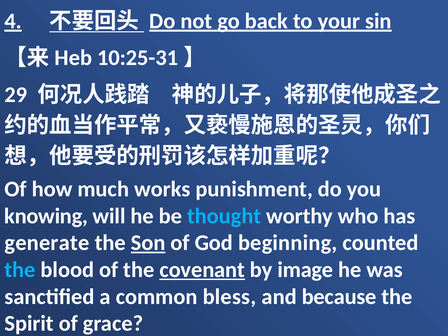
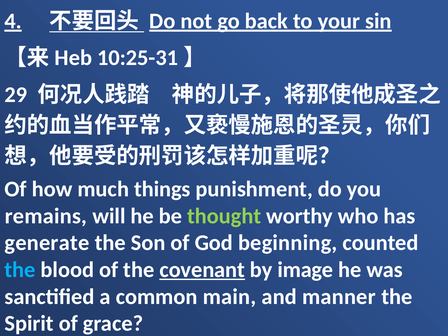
works: works -> things
knowing: knowing -> remains
thought colour: light blue -> light green
Son underline: present -> none
bless: bless -> main
because: because -> manner
